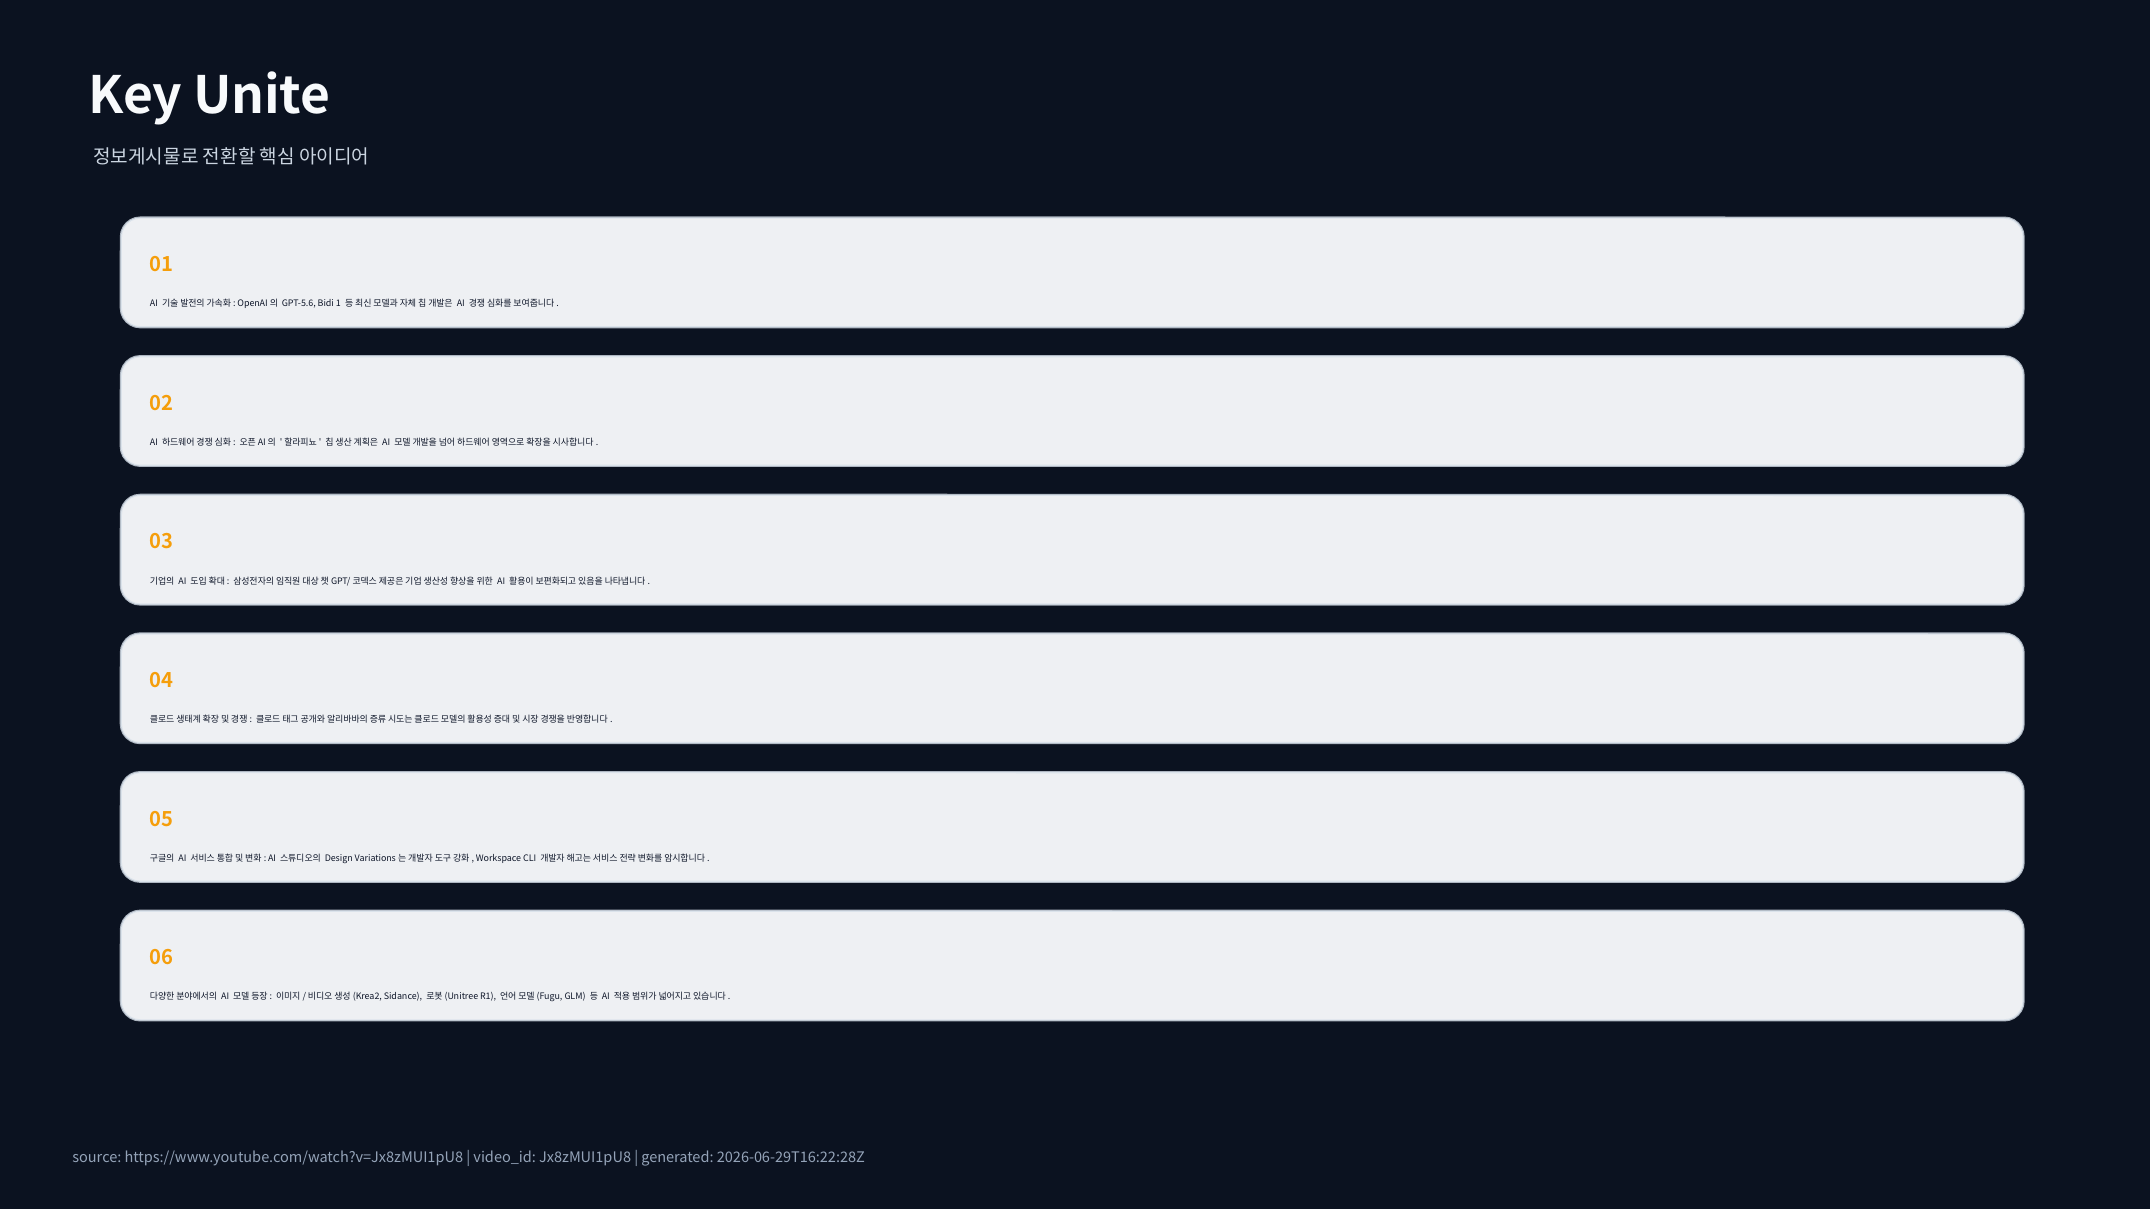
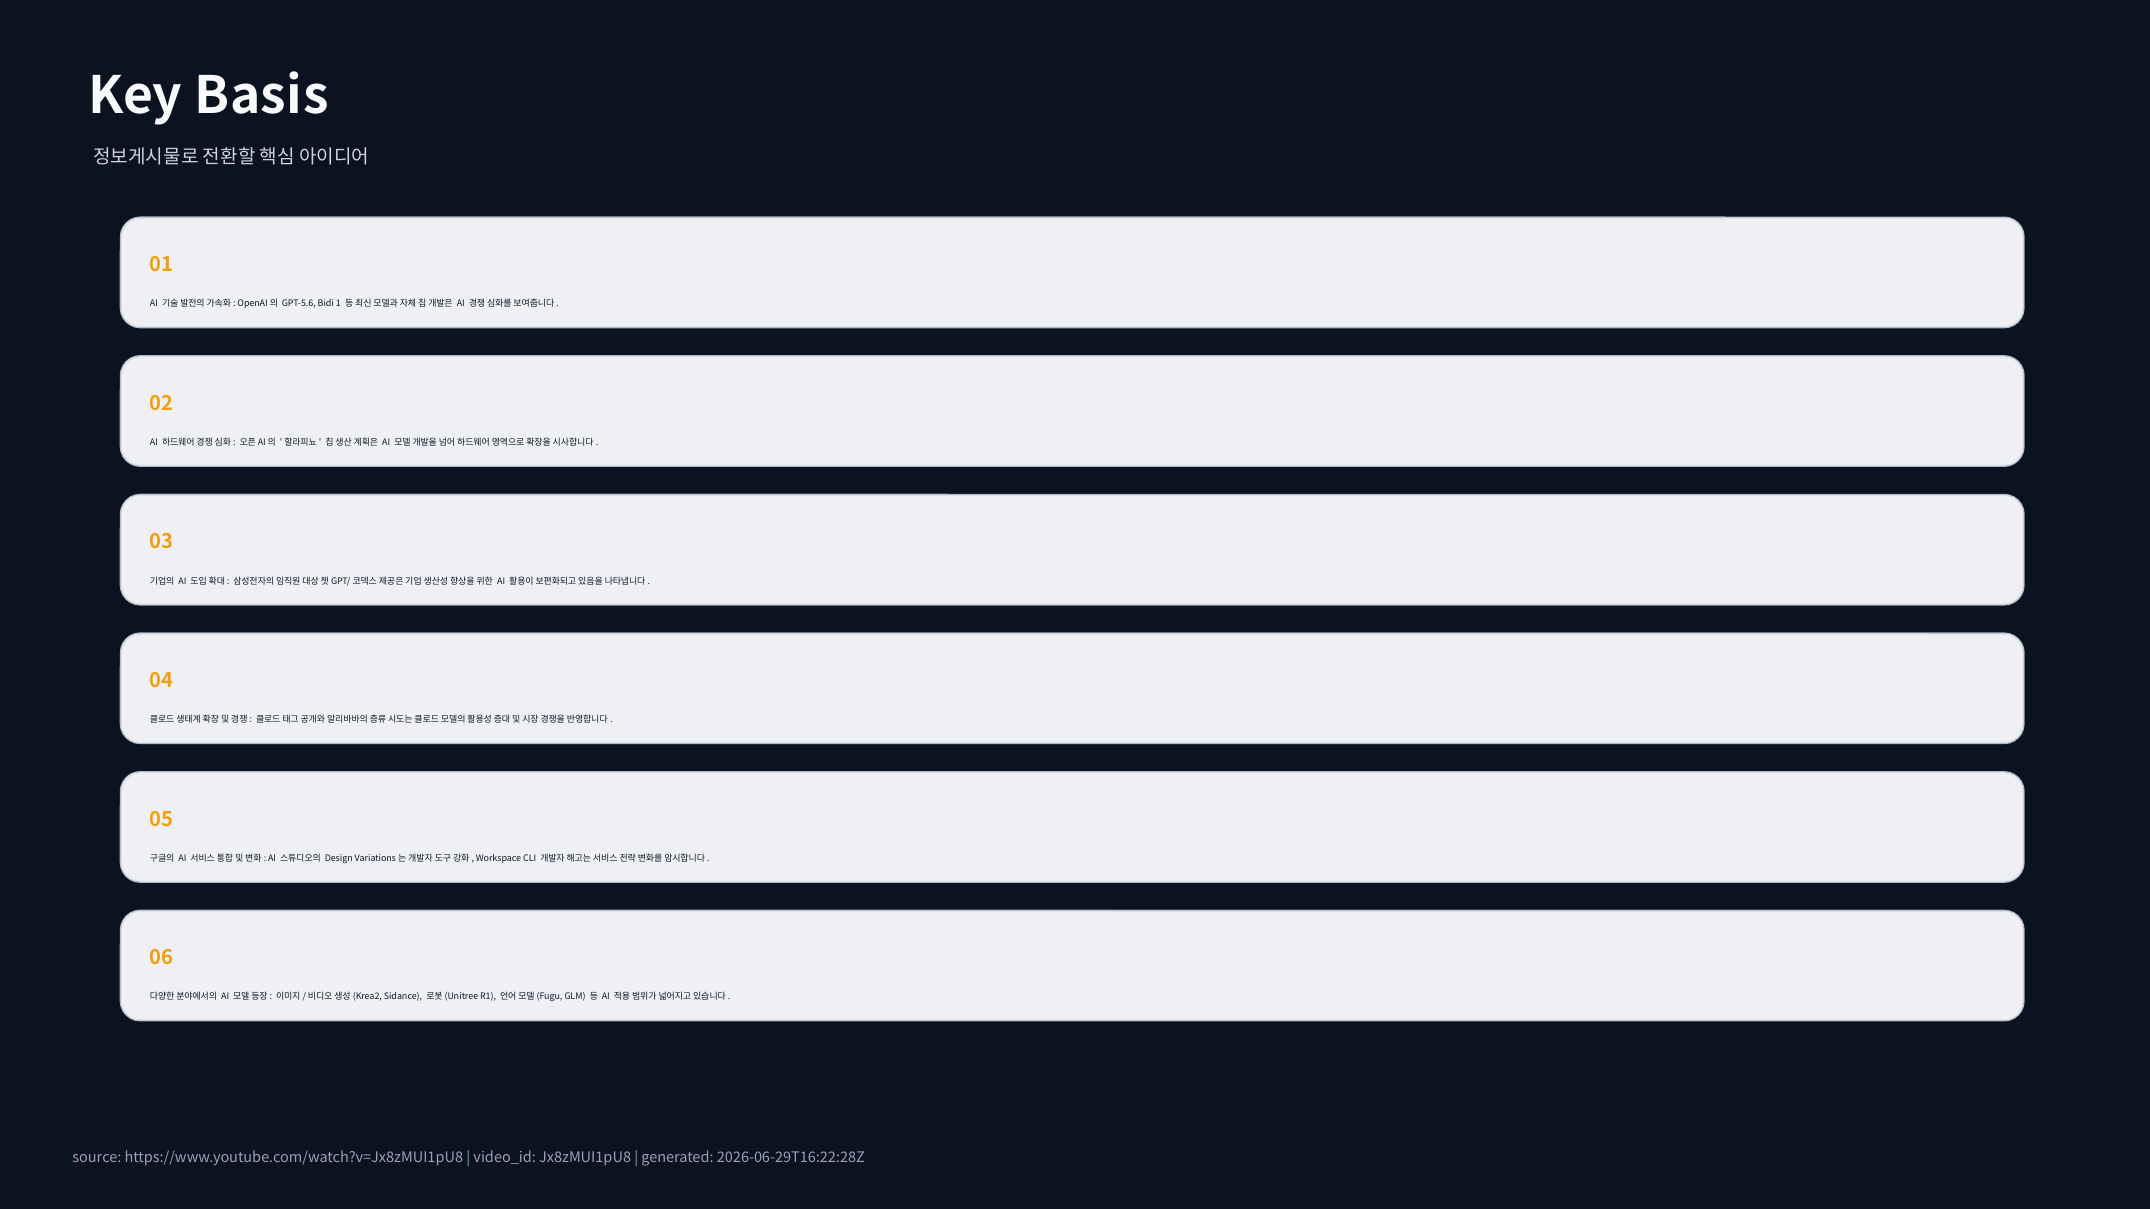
Unite: Unite -> Basis
